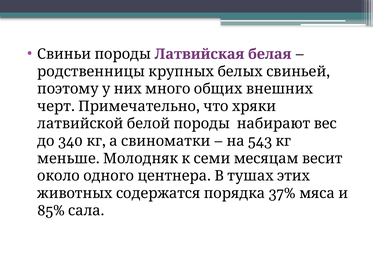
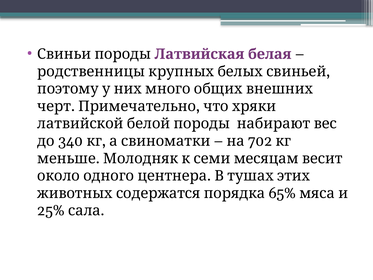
543: 543 -> 702
37%: 37% -> 65%
85%: 85% -> 25%
